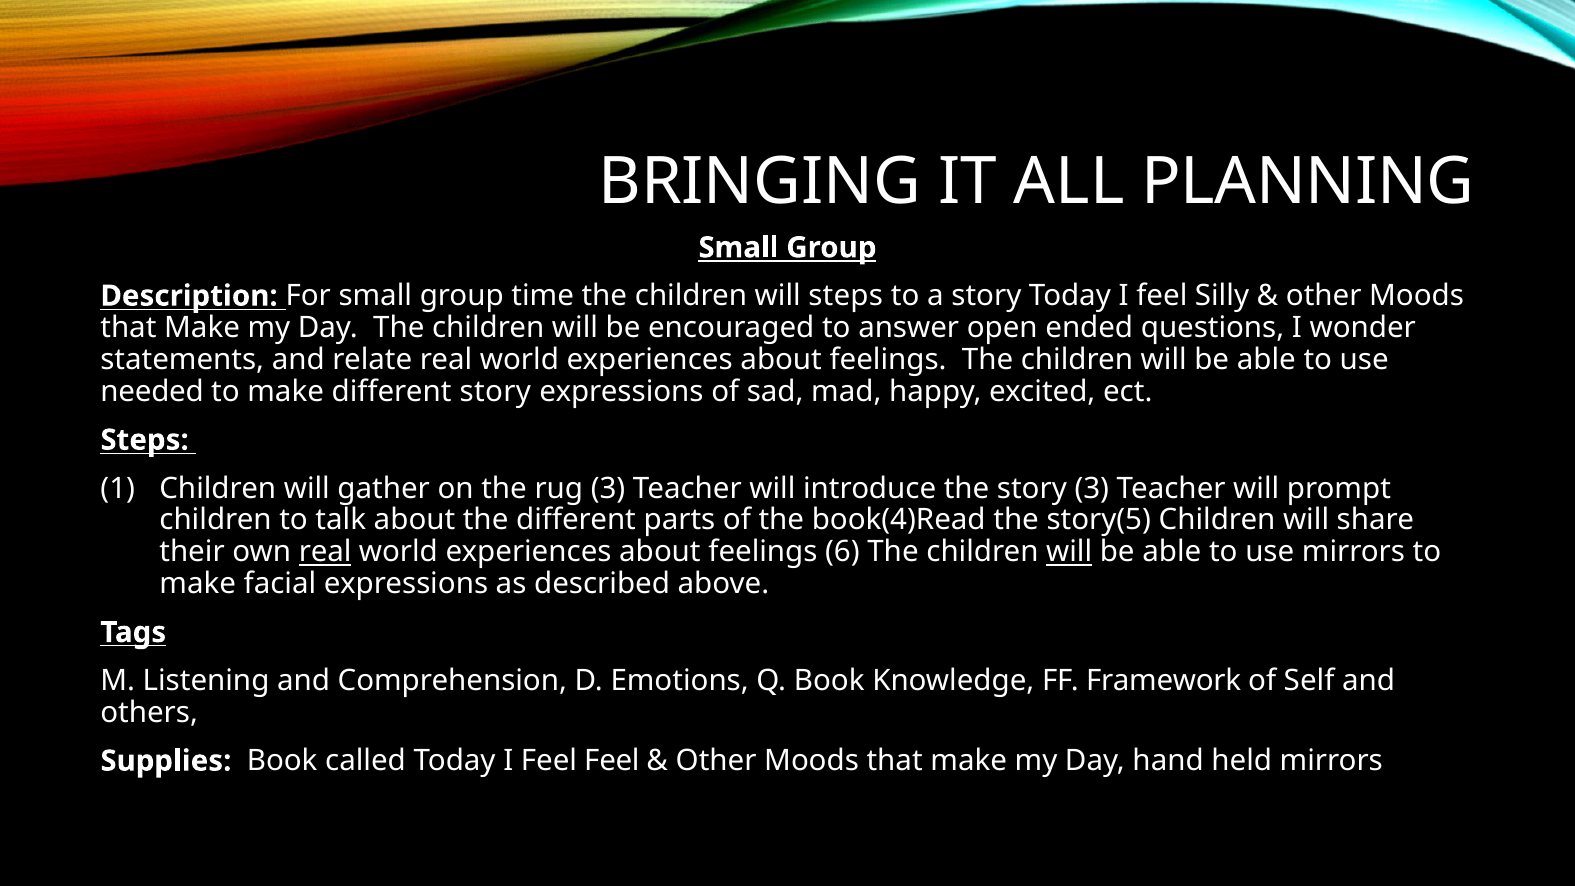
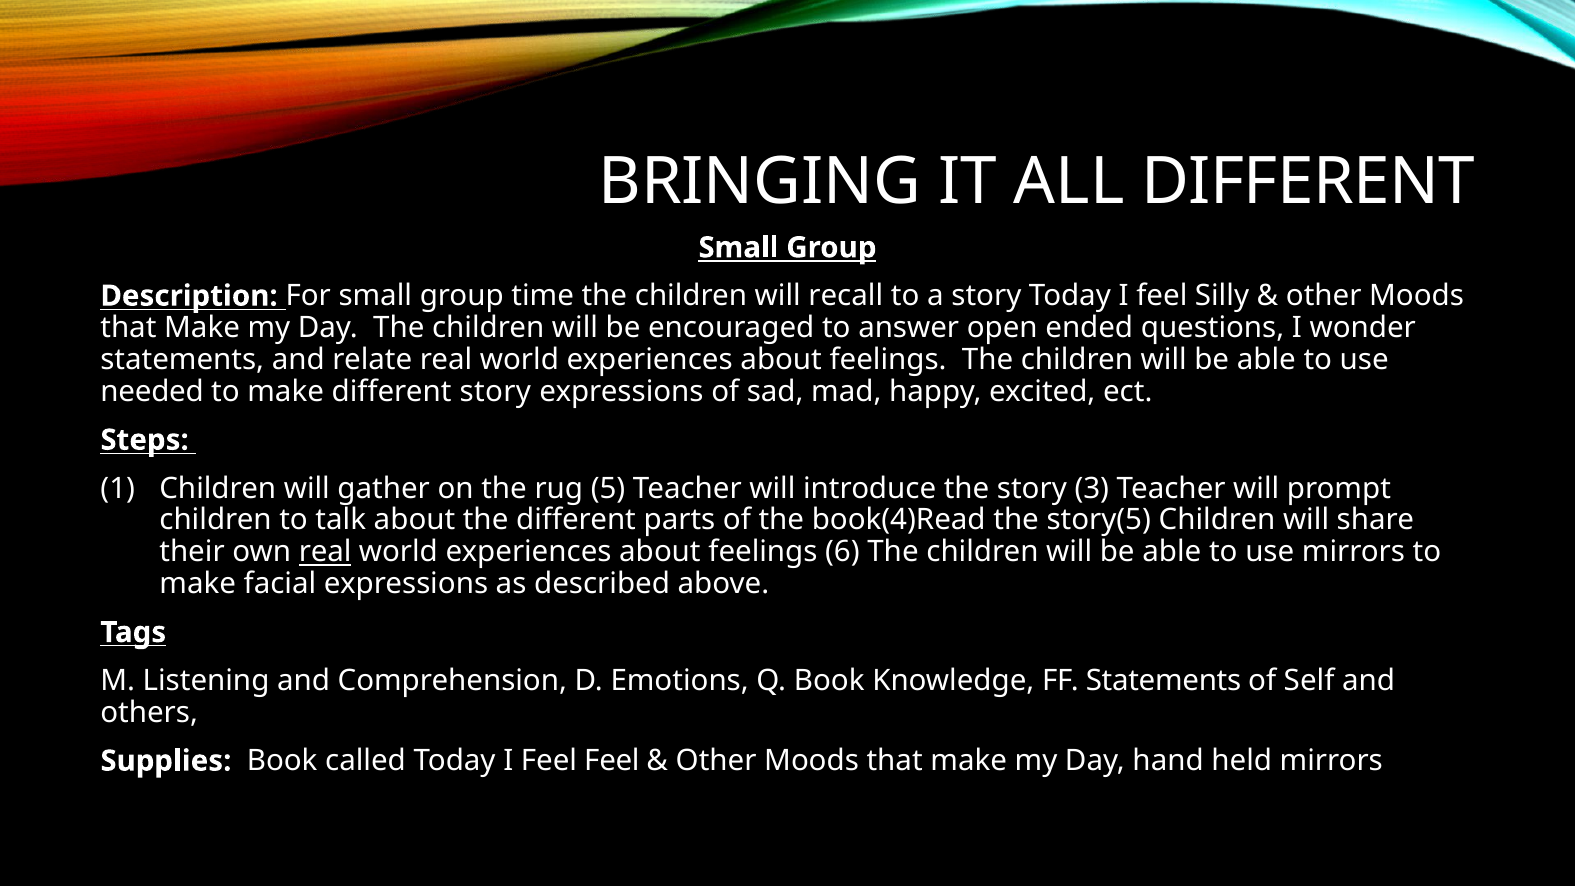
ALL PLANNING: PLANNING -> DIFFERENT
will steps: steps -> recall
rug 3: 3 -> 5
will at (1069, 552) underline: present -> none
FF Framework: Framework -> Statements
